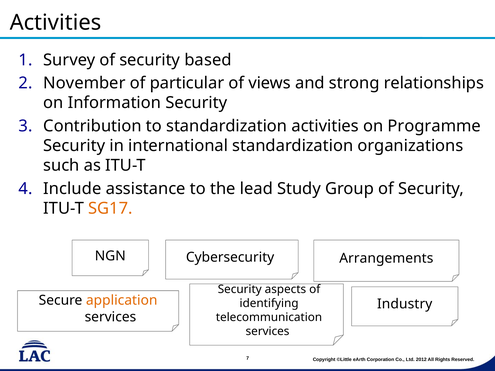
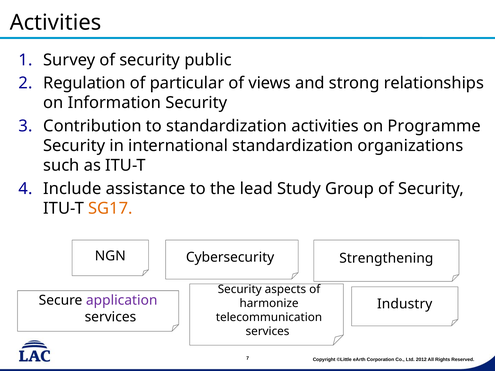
based: based -> public
November: November -> Regulation
Arrangements: Arrangements -> Strengthening
application colour: orange -> purple
identifying: identifying -> harmonize
